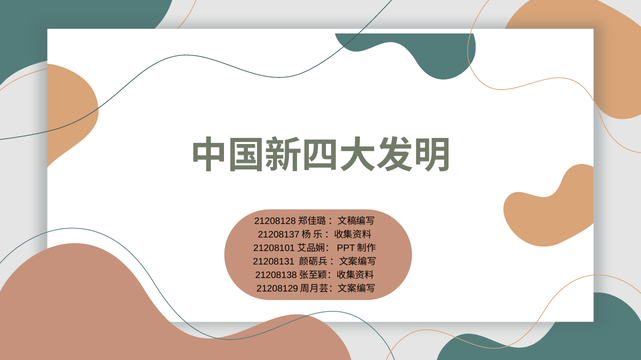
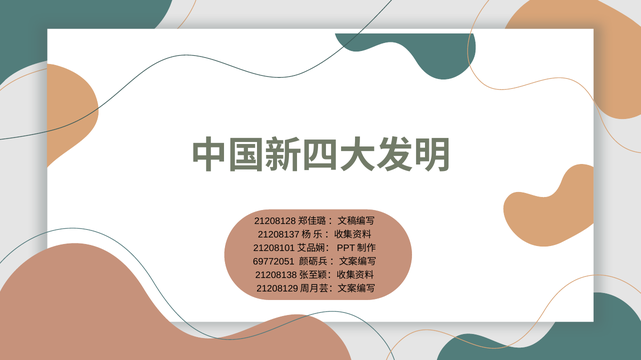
21208131: 21208131 -> 69772051
